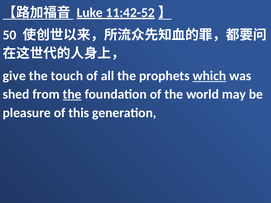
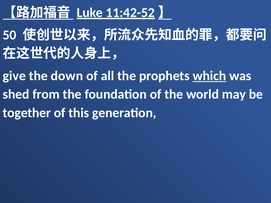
touch: touch -> down
the at (72, 94) underline: present -> none
pleasure: pleasure -> together
